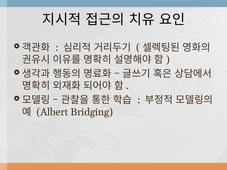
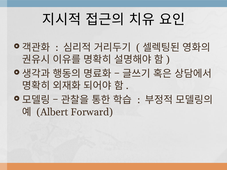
Bridging: Bridging -> Forward
